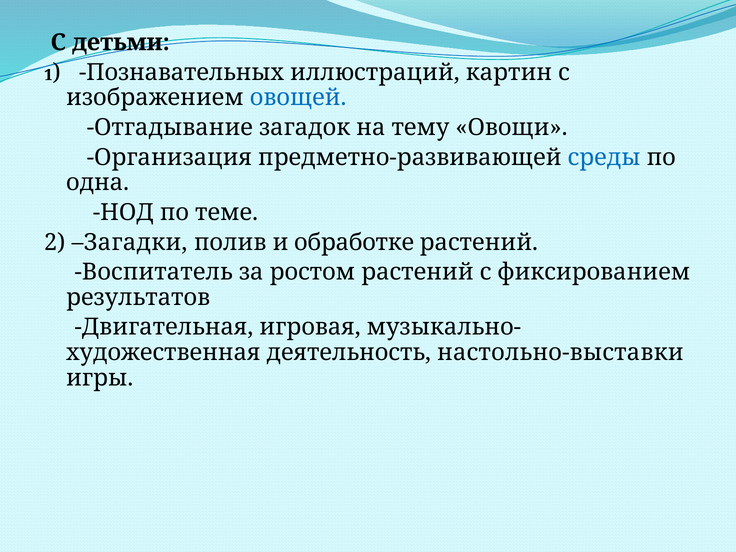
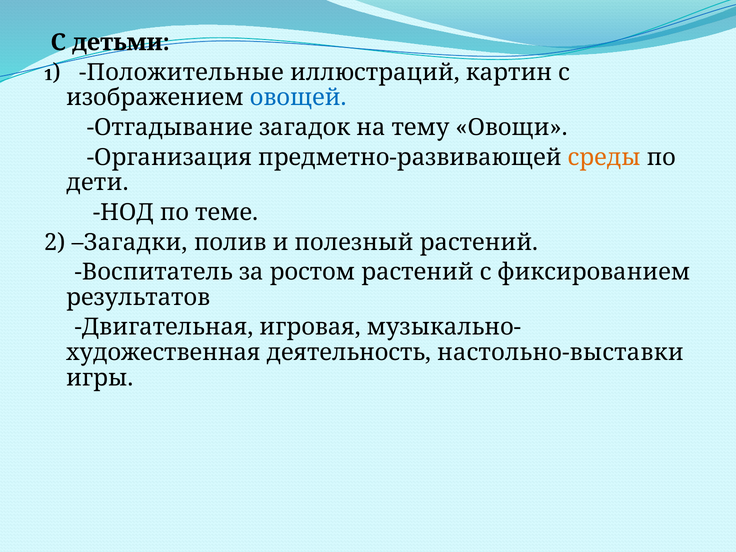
Познавательных: Познавательных -> Положительные
среды colour: blue -> orange
одна: одна -> дети
обработке: обработке -> полезный
